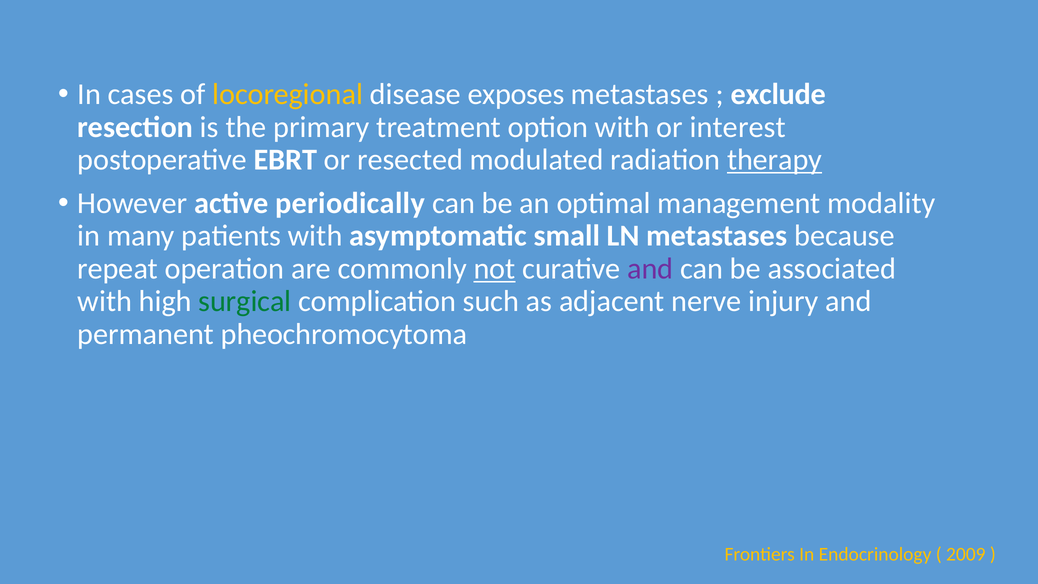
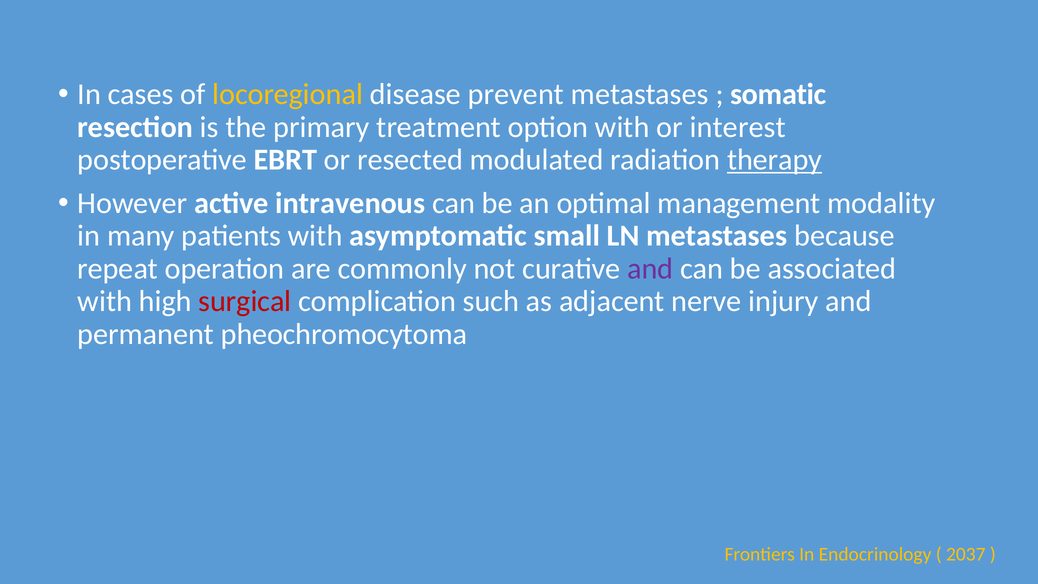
exposes: exposes -> prevent
exclude: exclude -> somatic
periodically: periodically -> intravenous
not underline: present -> none
surgical colour: green -> red
2009: 2009 -> 2037
